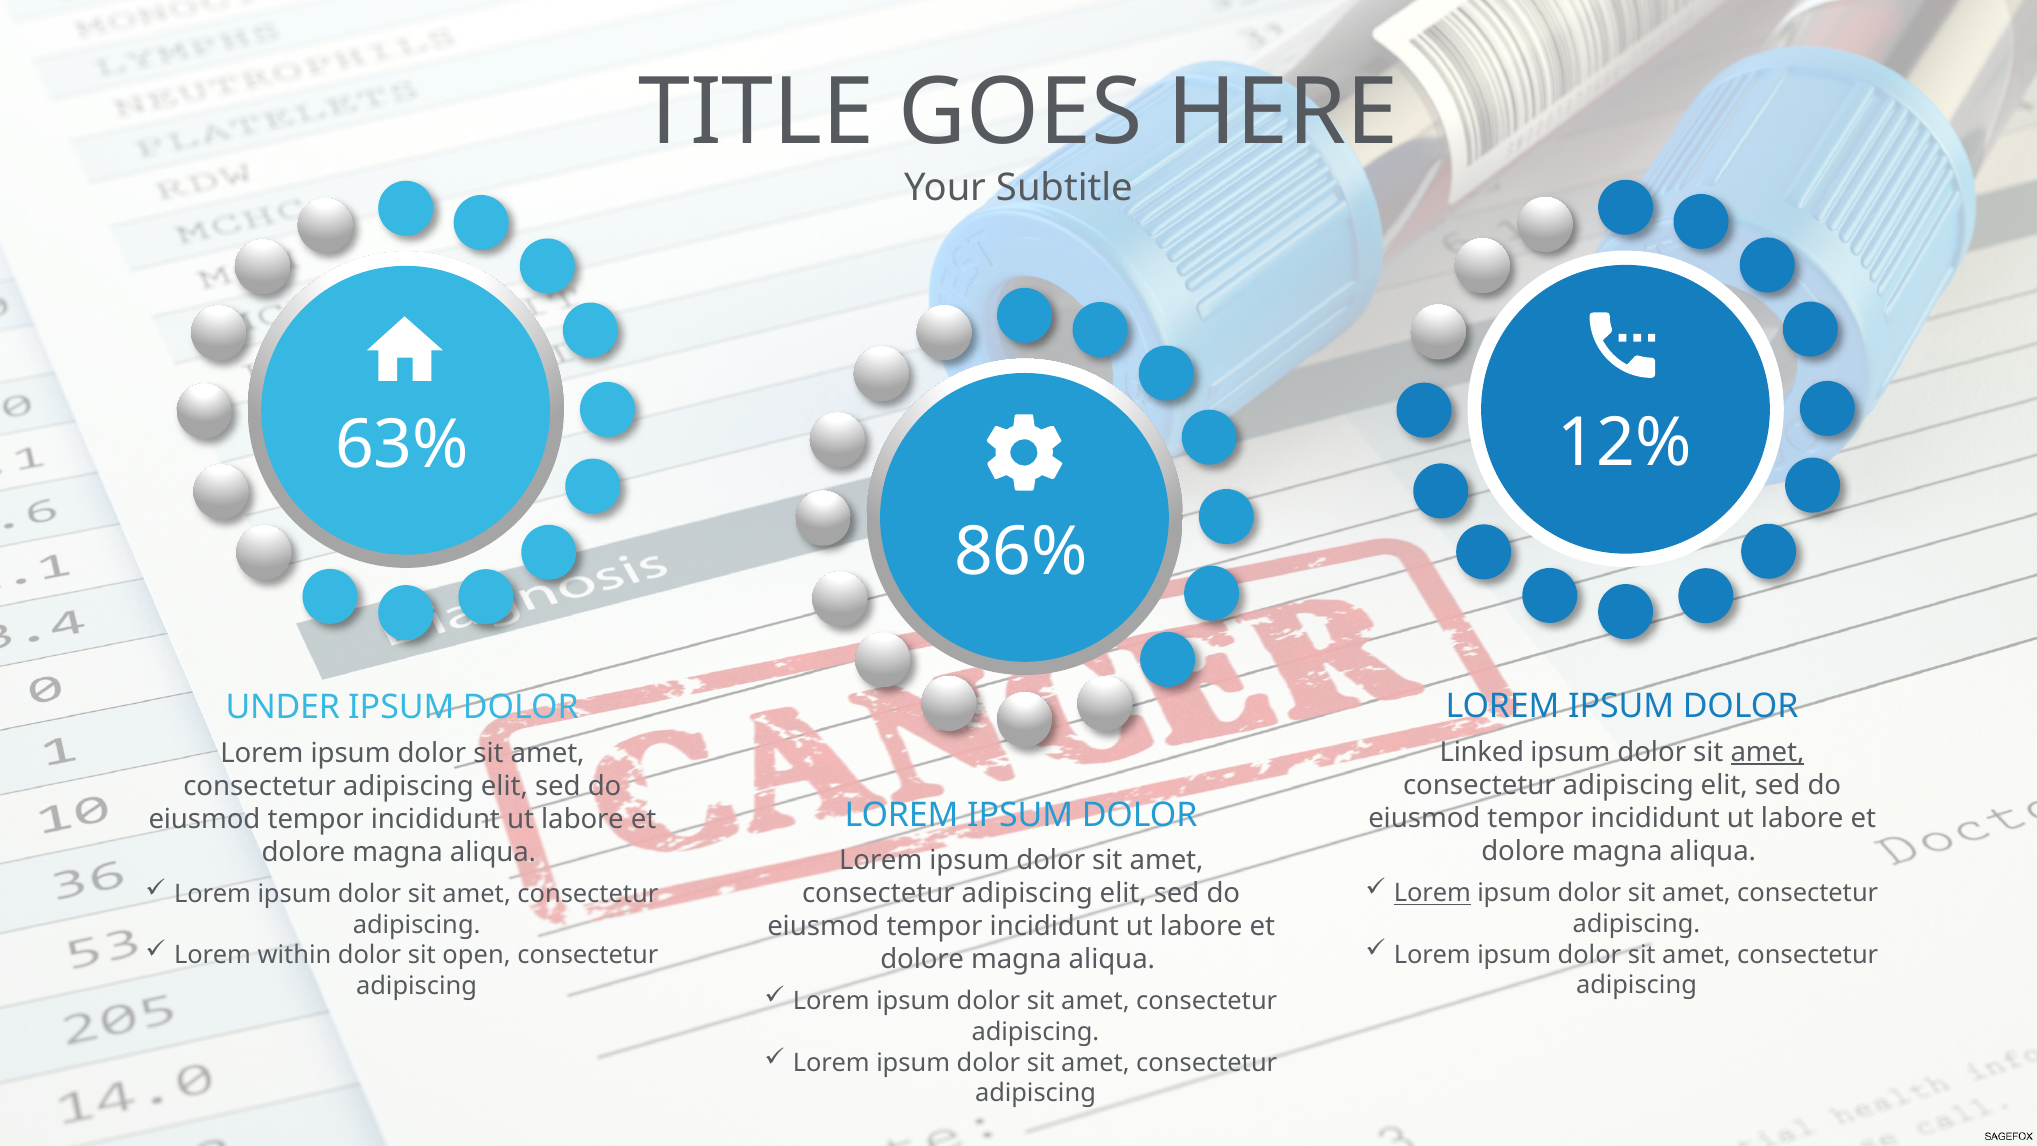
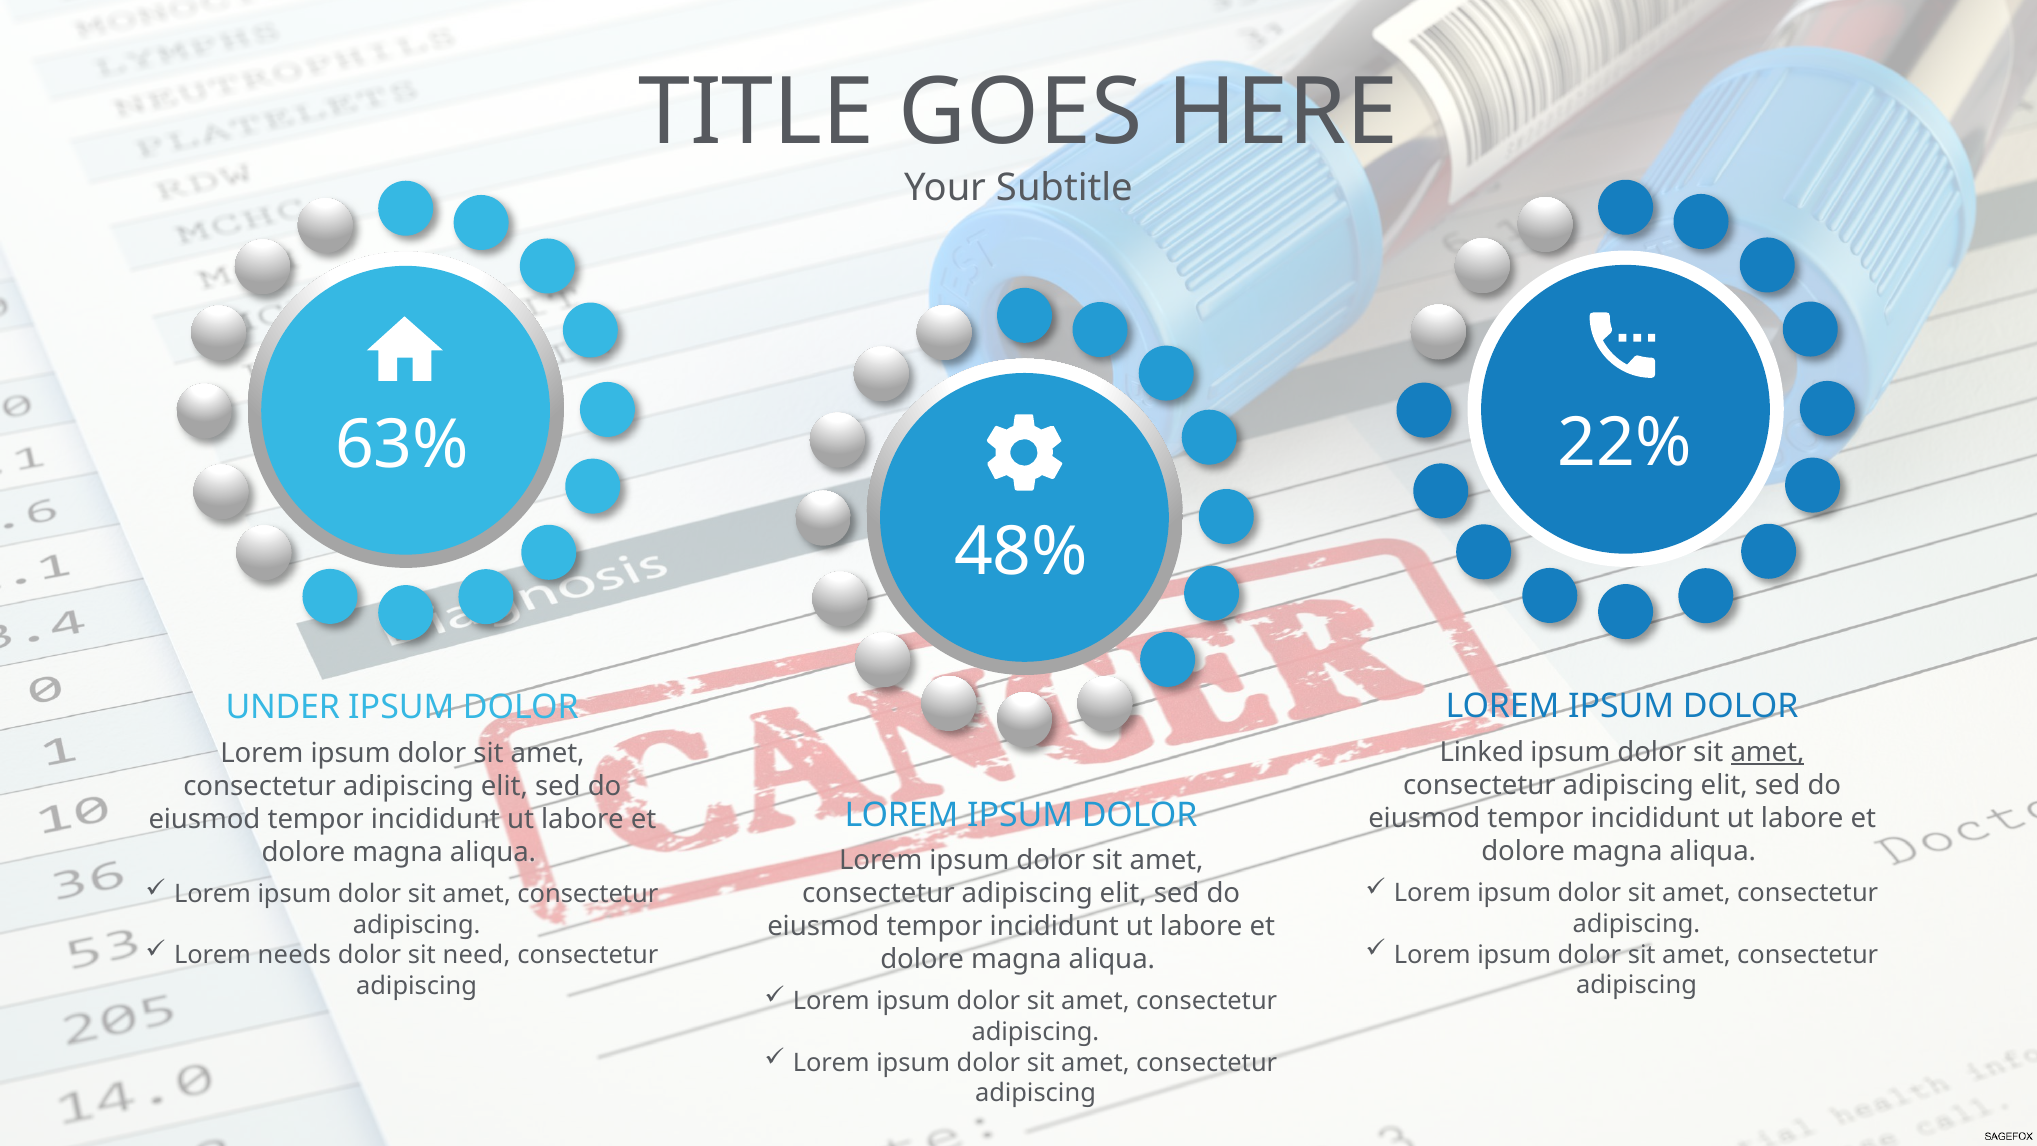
12%: 12% -> 22%
86%: 86% -> 48%
Lorem at (1432, 893) underline: present -> none
within: within -> needs
open: open -> need
